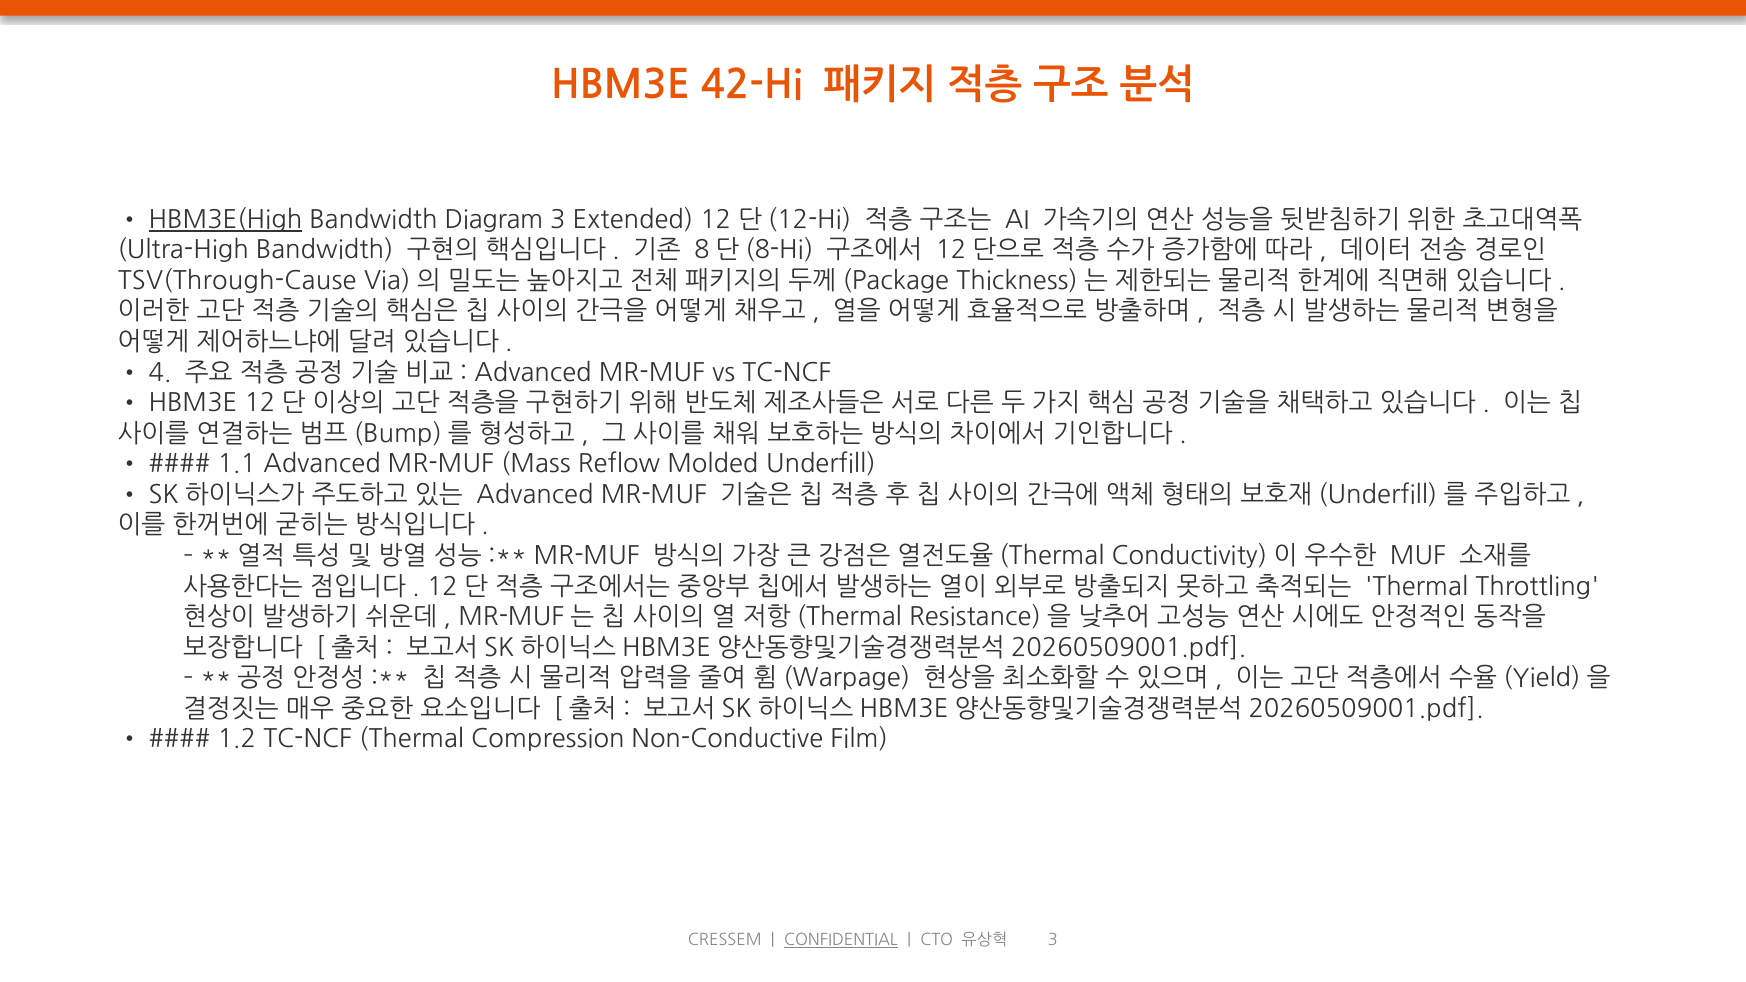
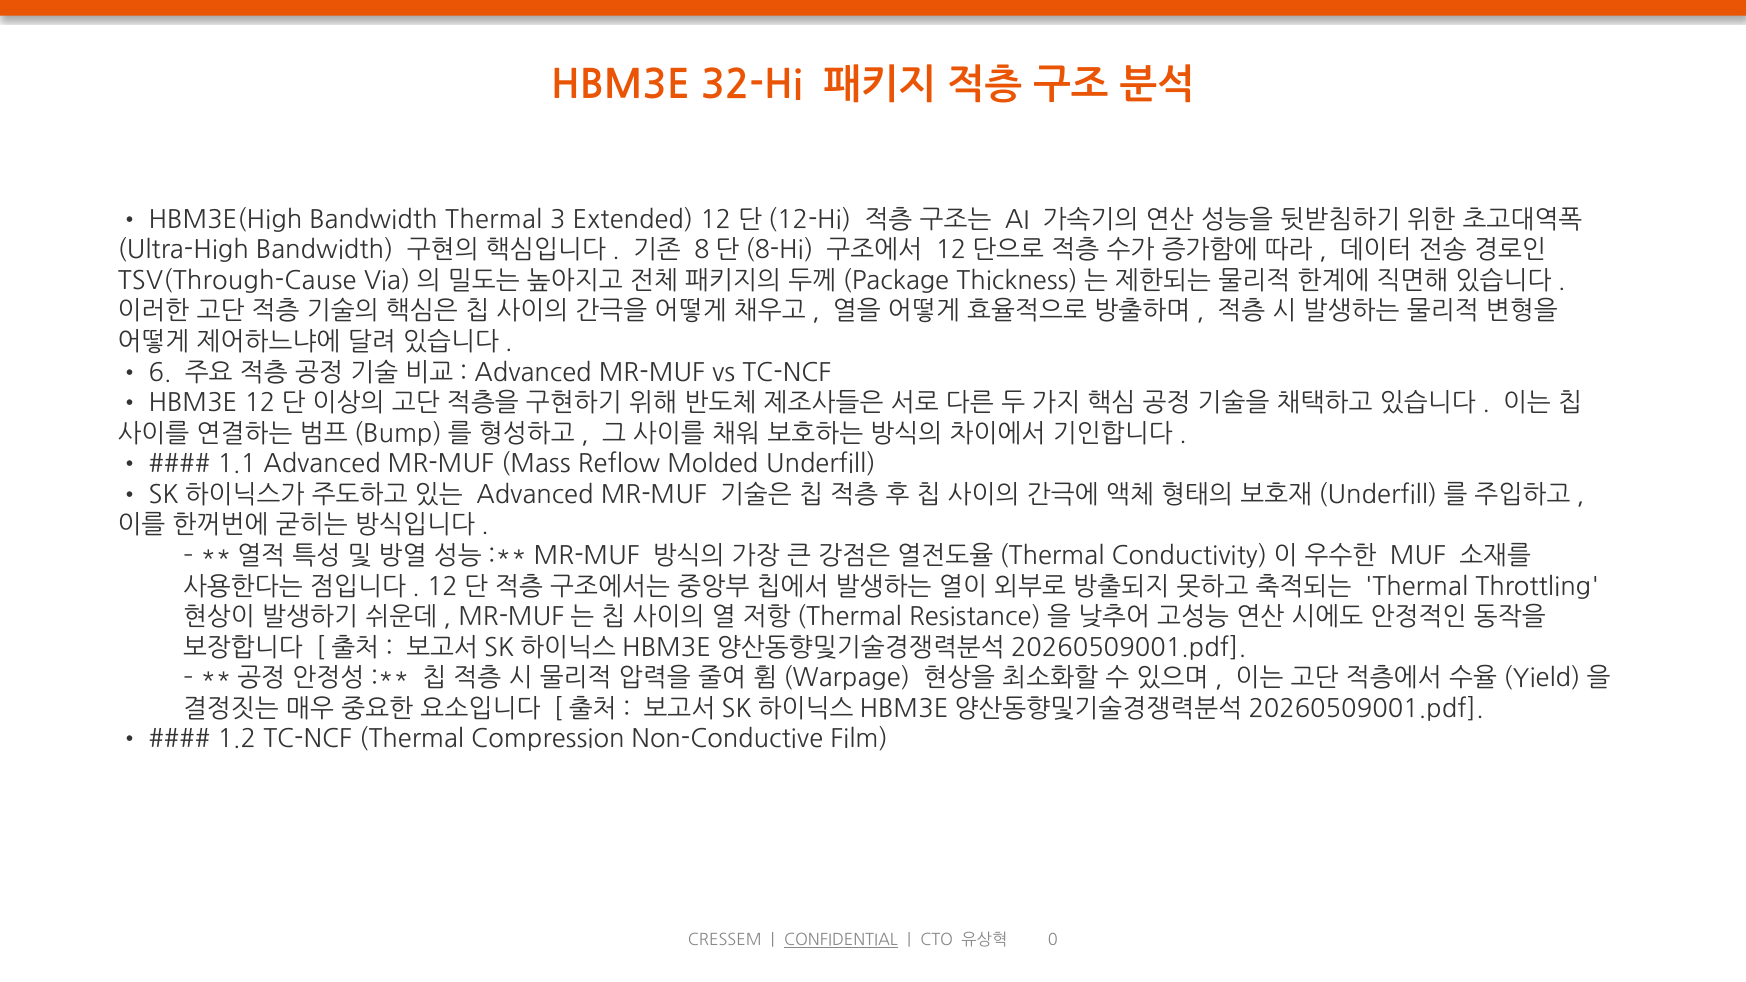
42-Hi: 42-Hi -> 32-Hi
HBM3E(High underline: present -> none
Bandwidth Diagram: Diagram -> Thermal
4: 4 -> 6
3 at (1053, 941): 3 -> 0
